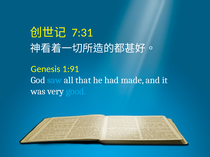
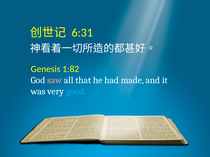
7:31: 7:31 -> 6:31
1:91: 1:91 -> 1:82
saw colour: light blue -> pink
